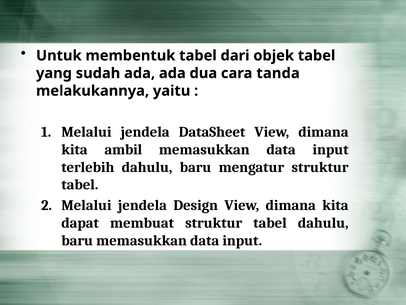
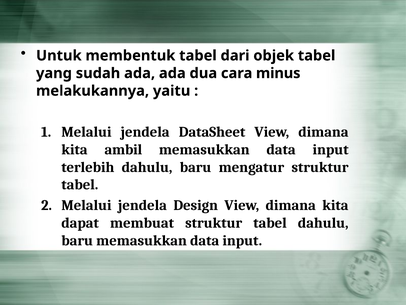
tanda: tanda -> minus
